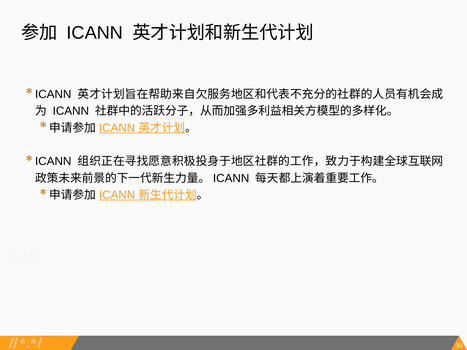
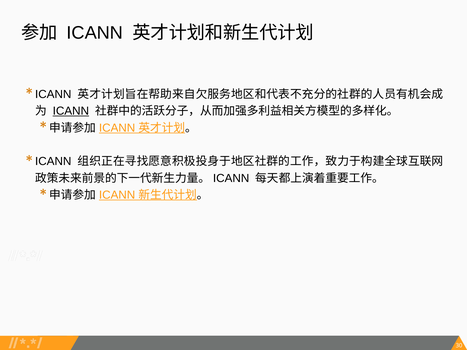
ICANN at (71, 111) underline: none -> present
